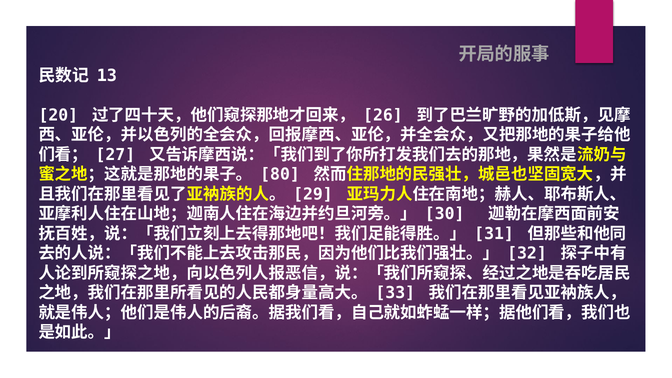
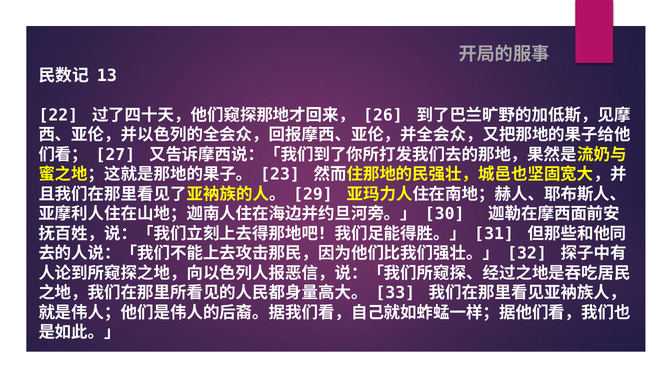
20: 20 -> 22
80: 80 -> 23
